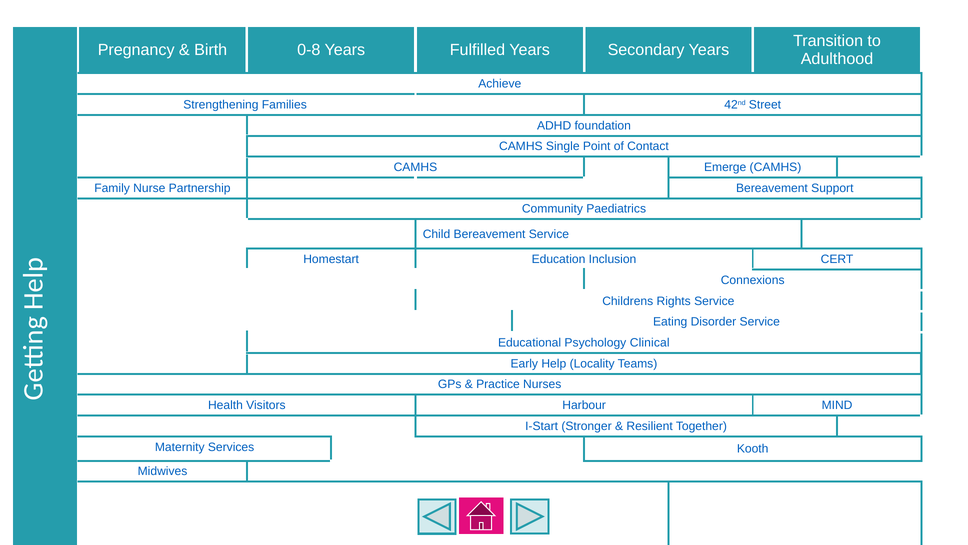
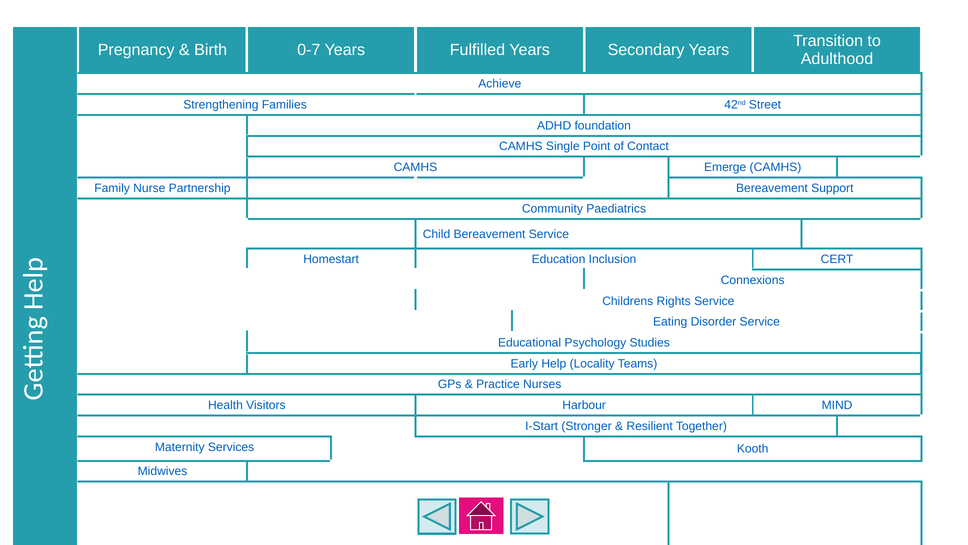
0-8: 0-8 -> 0-7
Clinical: Clinical -> Studies
